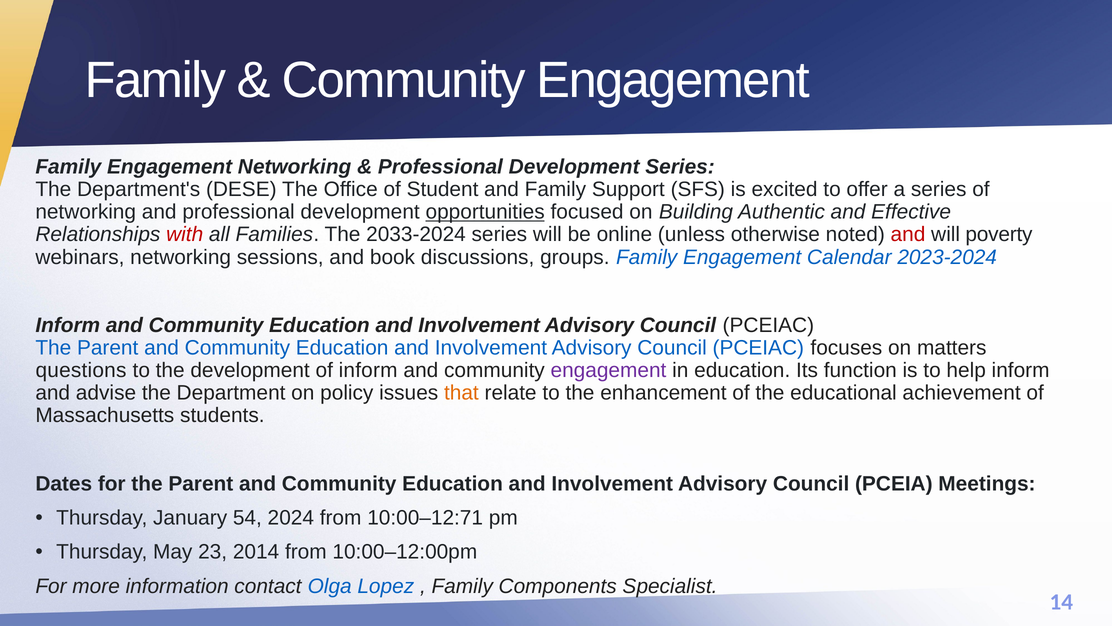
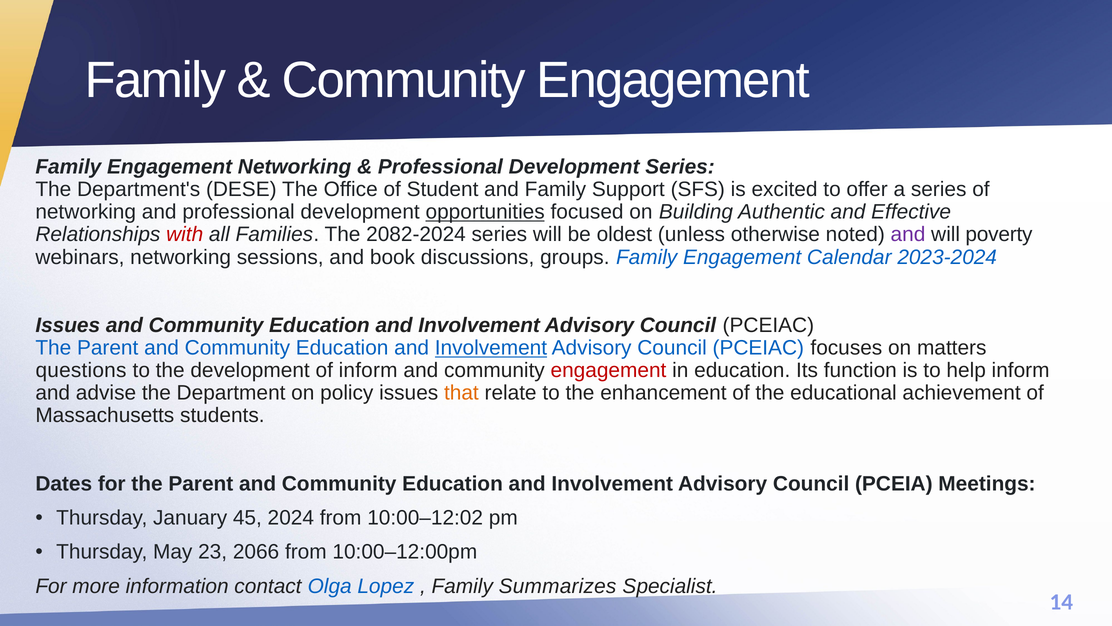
2033-2024: 2033-2024 -> 2082-2024
online: online -> oldest
and at (908, 234) colour: red -> purple
Inform at (68, 325): Inform -> Issues
Involvement at (491, 348) underline: none -> present
engagement at (608, 370) colour: purple -> red
54: 54 -> 45
10:00–12:71: 10:00–12:71 -> 10:00–12:02
2014: 2014 -> 2066
Components: Components -> Summarizes
